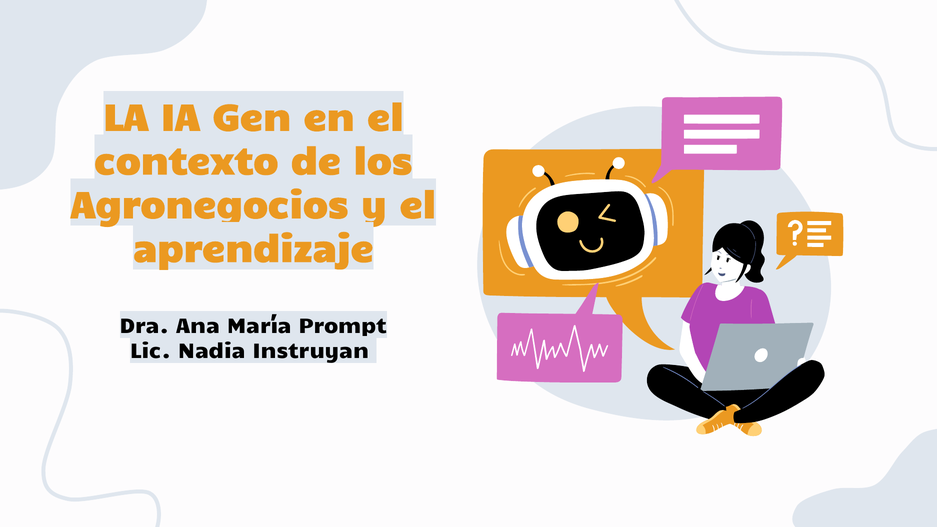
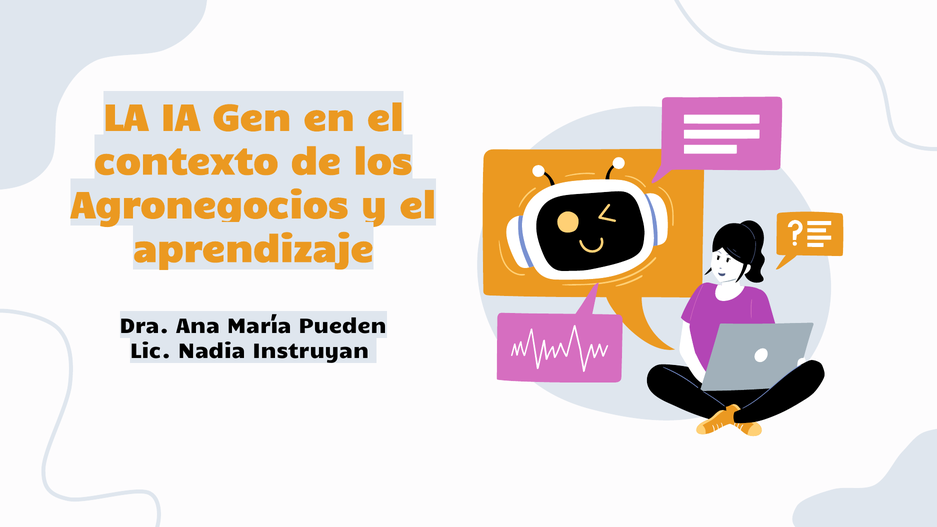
Prompt: Prompt -> Pueden
